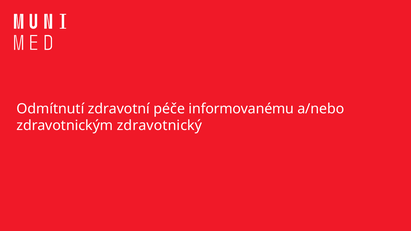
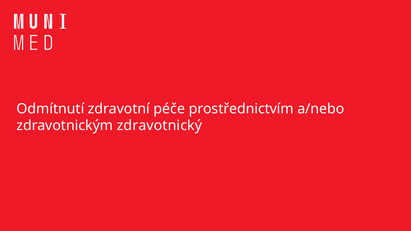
informovanému: informovanému -> prostřednictvím
